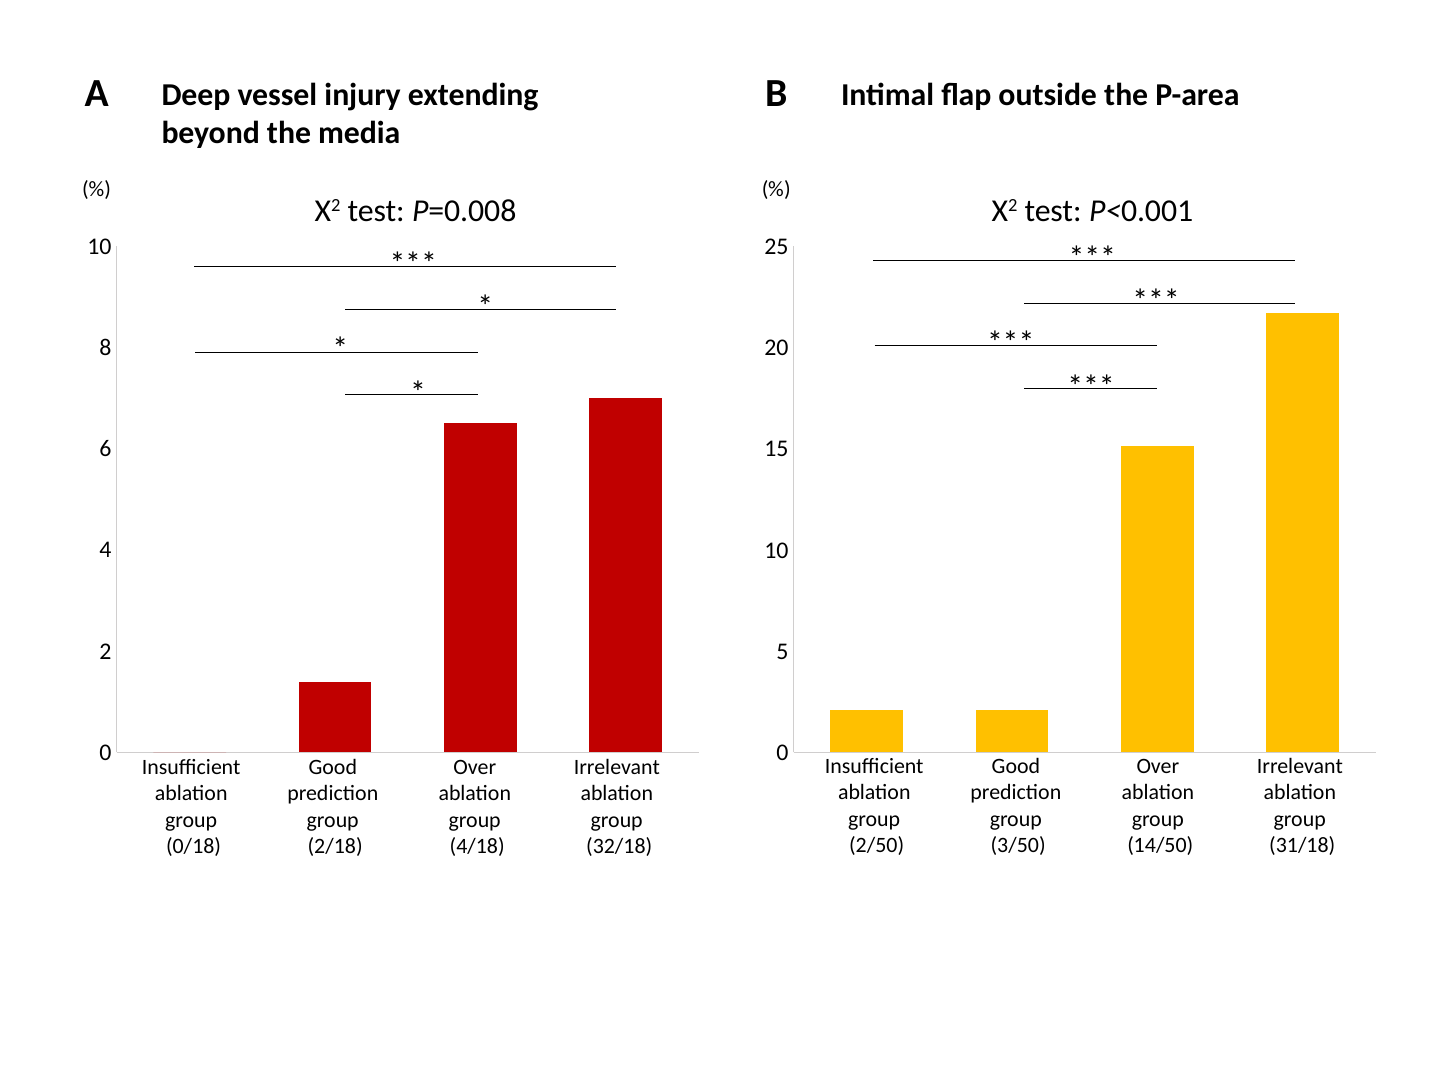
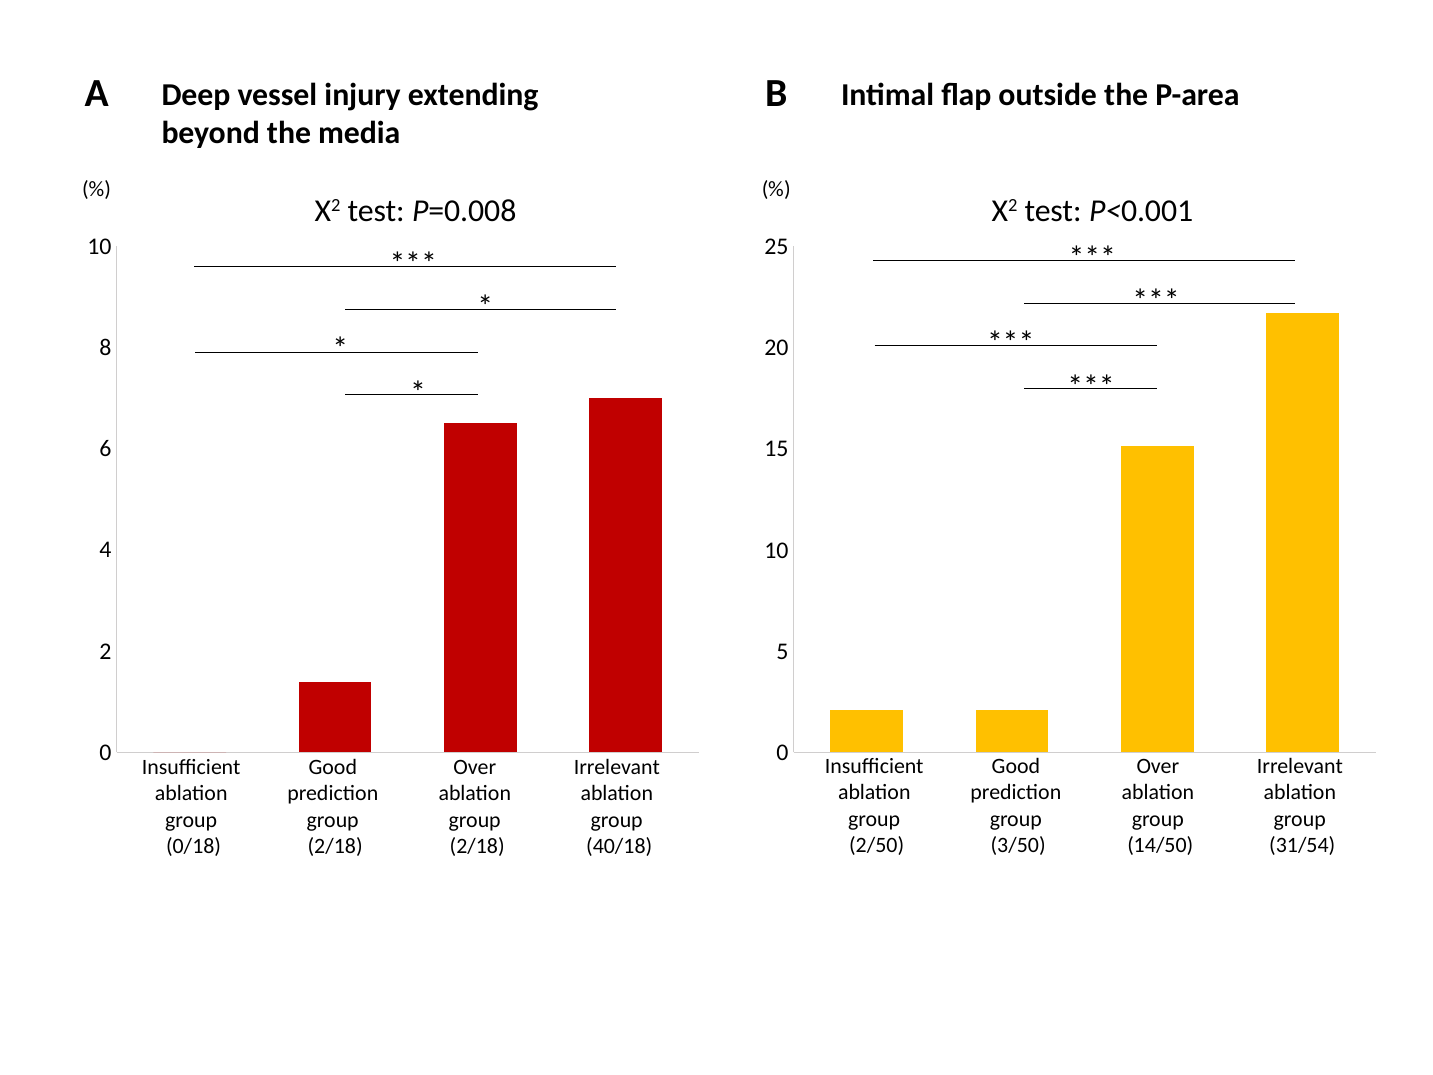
31/18: 31/18 -> 31/54
4/18 at (477, 846): 4/18 -> 2/18
32/18: 32/18 -> 40/18
